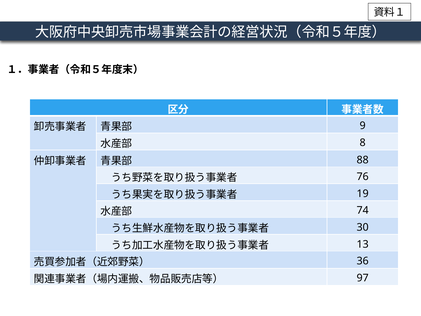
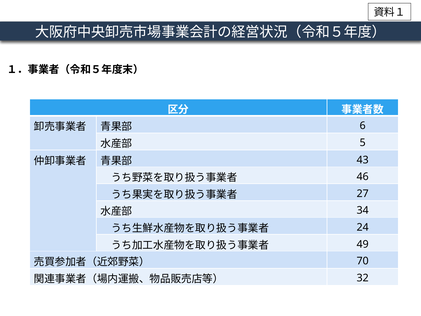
9: 9 -> 6
8: 8 -> 5
88: 88 -> 43
76: 76 -> 46
19: 19 -> 27
74: 74 -> 34
30: 30 -> 24
13: 13 -> 49
36: 36 -> 70
97: 97 -> 32
